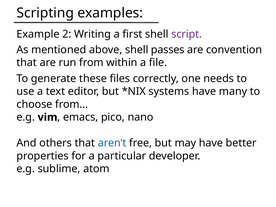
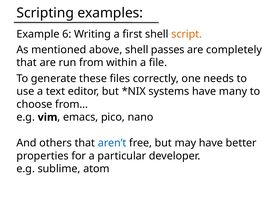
2: 2 -> 6
script colour: purple -> orange
convention: convention -> completely
